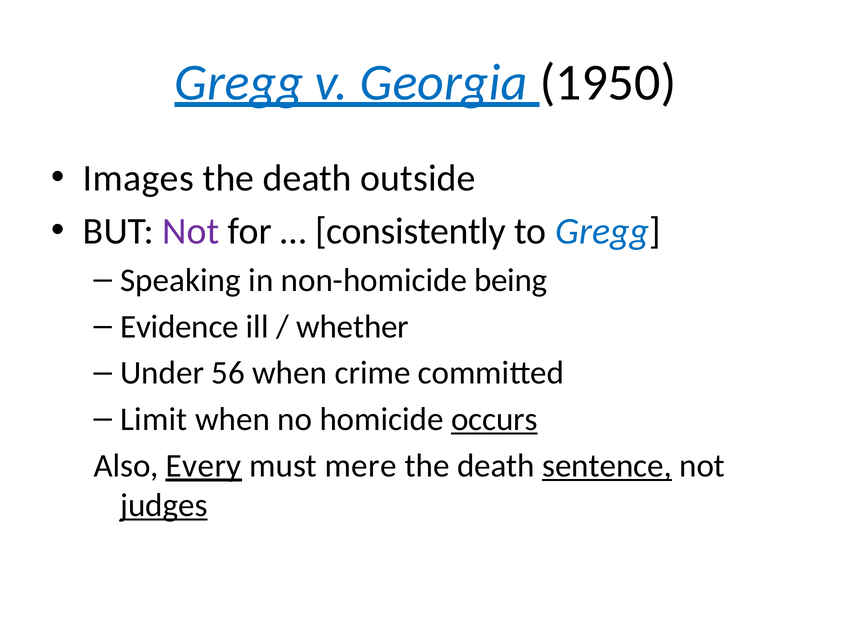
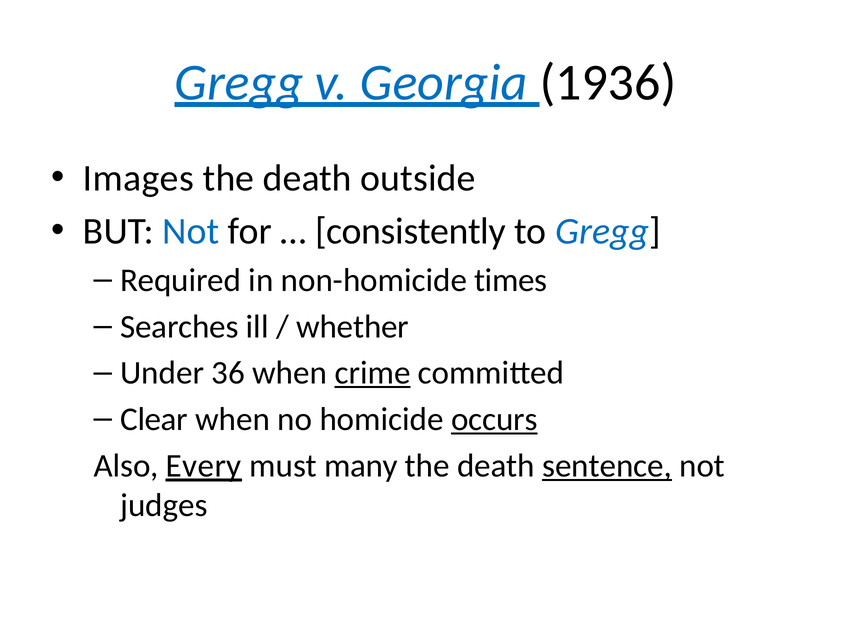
1950: 1950 -> 1936
Not at (191, 231) colour: purple -> blue
Speaking: Speaking -> Required
being: being -> times
Evidence: Evidence -> Searches
56: 56 -> 36
crime underline: none -> present
Limit: Limit -> Clear
mere: mere -> many
judges underline: present -> none
